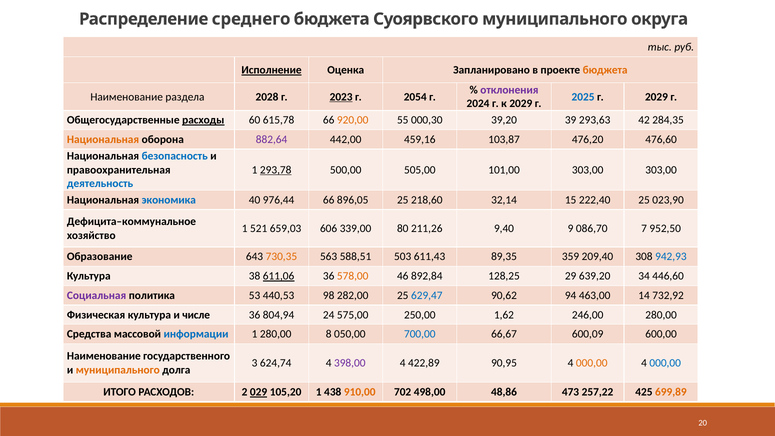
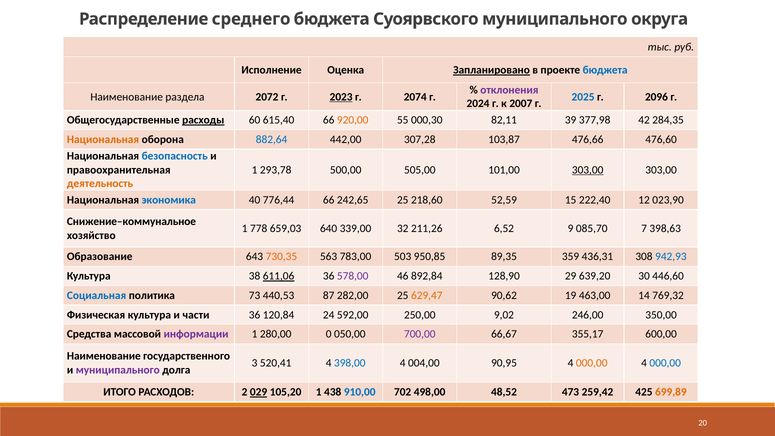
Исполнение underline: present -> none
Запланировано underline: none -> present
бюджета at (605, 70) colour: orange -> blue
2028: 2028 -> 2072
2054: 2054 -> 2074
г 2029: 2029 -> 2096
к 2029: 2029 -> 2007
615,78: 615,78 -> 615,40
39,20: 39,20 -> 82,11
293,63: 293,63 -> 377,98
882,64 colour: purple -> blue
459,16: 459,16 -> 307,28
476,20: 476,20 -> 476,66
293,78 underline: present -> none
303,00 at (588, 170) underline: none -> present
деятельность colour: blue -> orange
976,44: 976,44 -> 776,44
896,05: 896,05 -> 242,65
32,14: 32,14 -> 52,59
222,40 25: 25 -> 12
Дефицита–коммунальное: Дефицита–коммунальное -> Снижение–коммунальное
521: 521 -> 778
606: 606 -> 640
80: 80 -> 32
9,40: 9,40 -> 6,52
086,70: 086,70 -> 085,70
952,50: 952,50 -> 398,63
588,51: 588,51 -> 783,00
611,43: 611,43 -> 950,85
209,40: 209,40 -> 436,31
578,00 colour: orange -> purple
128,25: 128,25 -> 128,90
34: 34 -> 30
Социальная colour: purple -> blue
53: 53 -> 73
98: 98 -> 87
629,47 colour: blue -> orange
94: 94 -> 19
732,92: 732,92 -> 769,32
числе: числе -> части
804,94: 804,94 -> 120,84
575,00: 575,00 -> 592,00
1,62: 1,62 -> 9,02
246,00 280,00: 280,00 -> 350,00
информации colour: blue -> purple
8: 8 -> 0
700,00 colour: blue -> purple
600,09: 600,09 -> 355,17
624,74: 624,74 -> 520,41
398,00 colour: purple -> blue
422,89: 422,89 -> 004,00
муниципального at (118, 370) colour: orange -> purple
910,00 colour: orange -> blue
48,86: 48,86 -> 48,52
257,22: 257,22 -> 259,42
